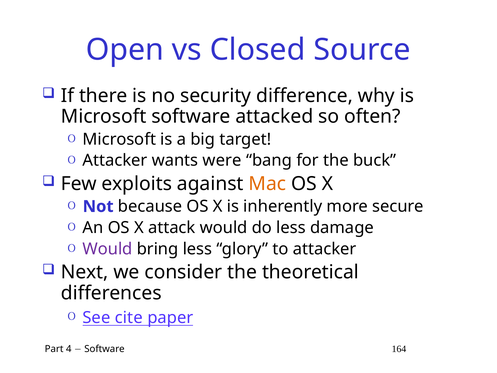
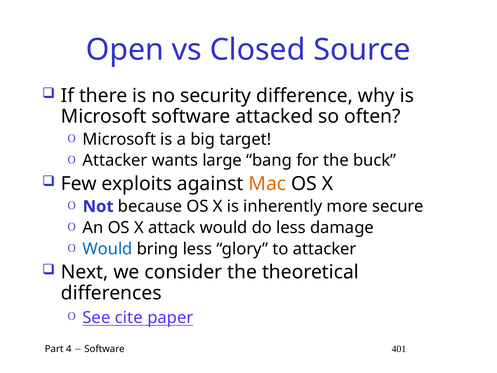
were: were -> large
Would at (108, 249) colour: purple -> blue
164: 164 -> 401
